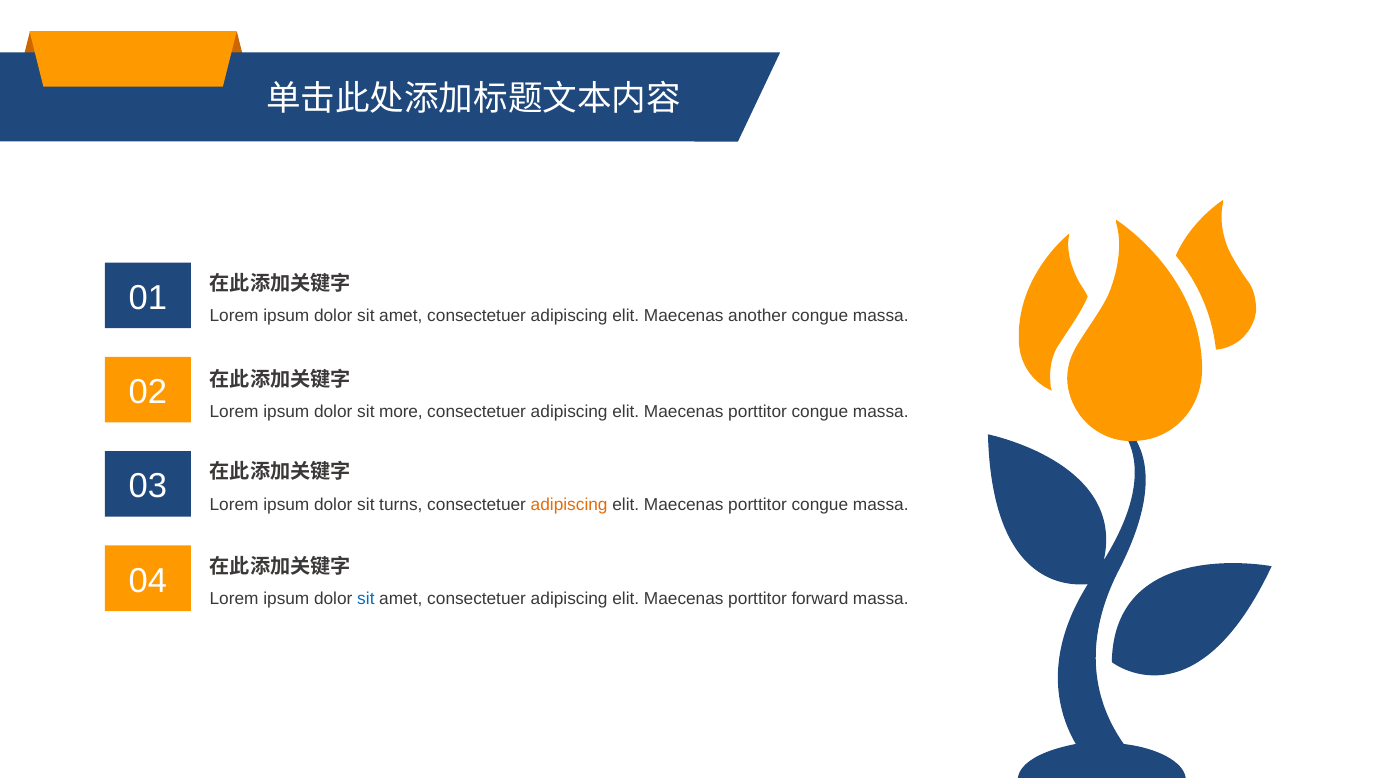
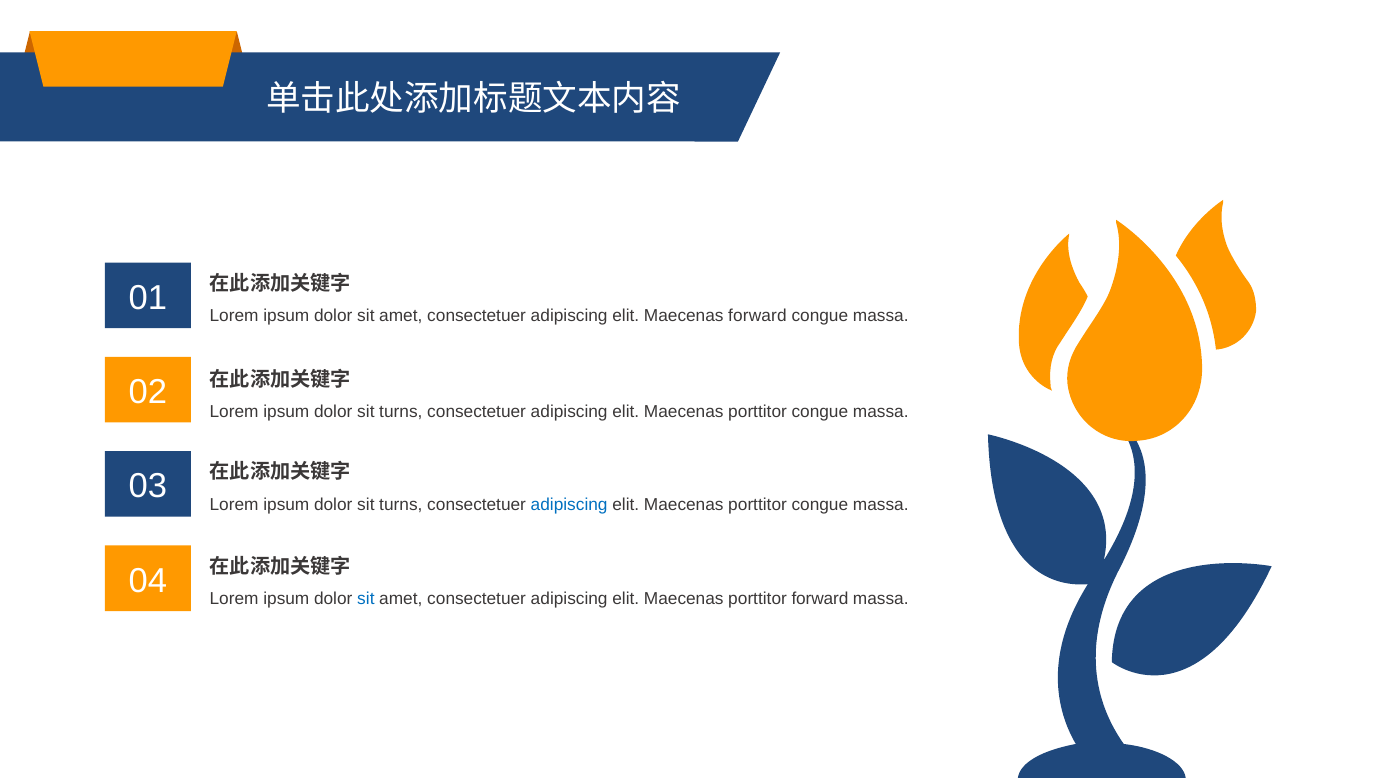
Maecenas another: another -> forward
more at (401, 412): more -> turns
adipiscing at (569, 505) colour: orange -> blue
